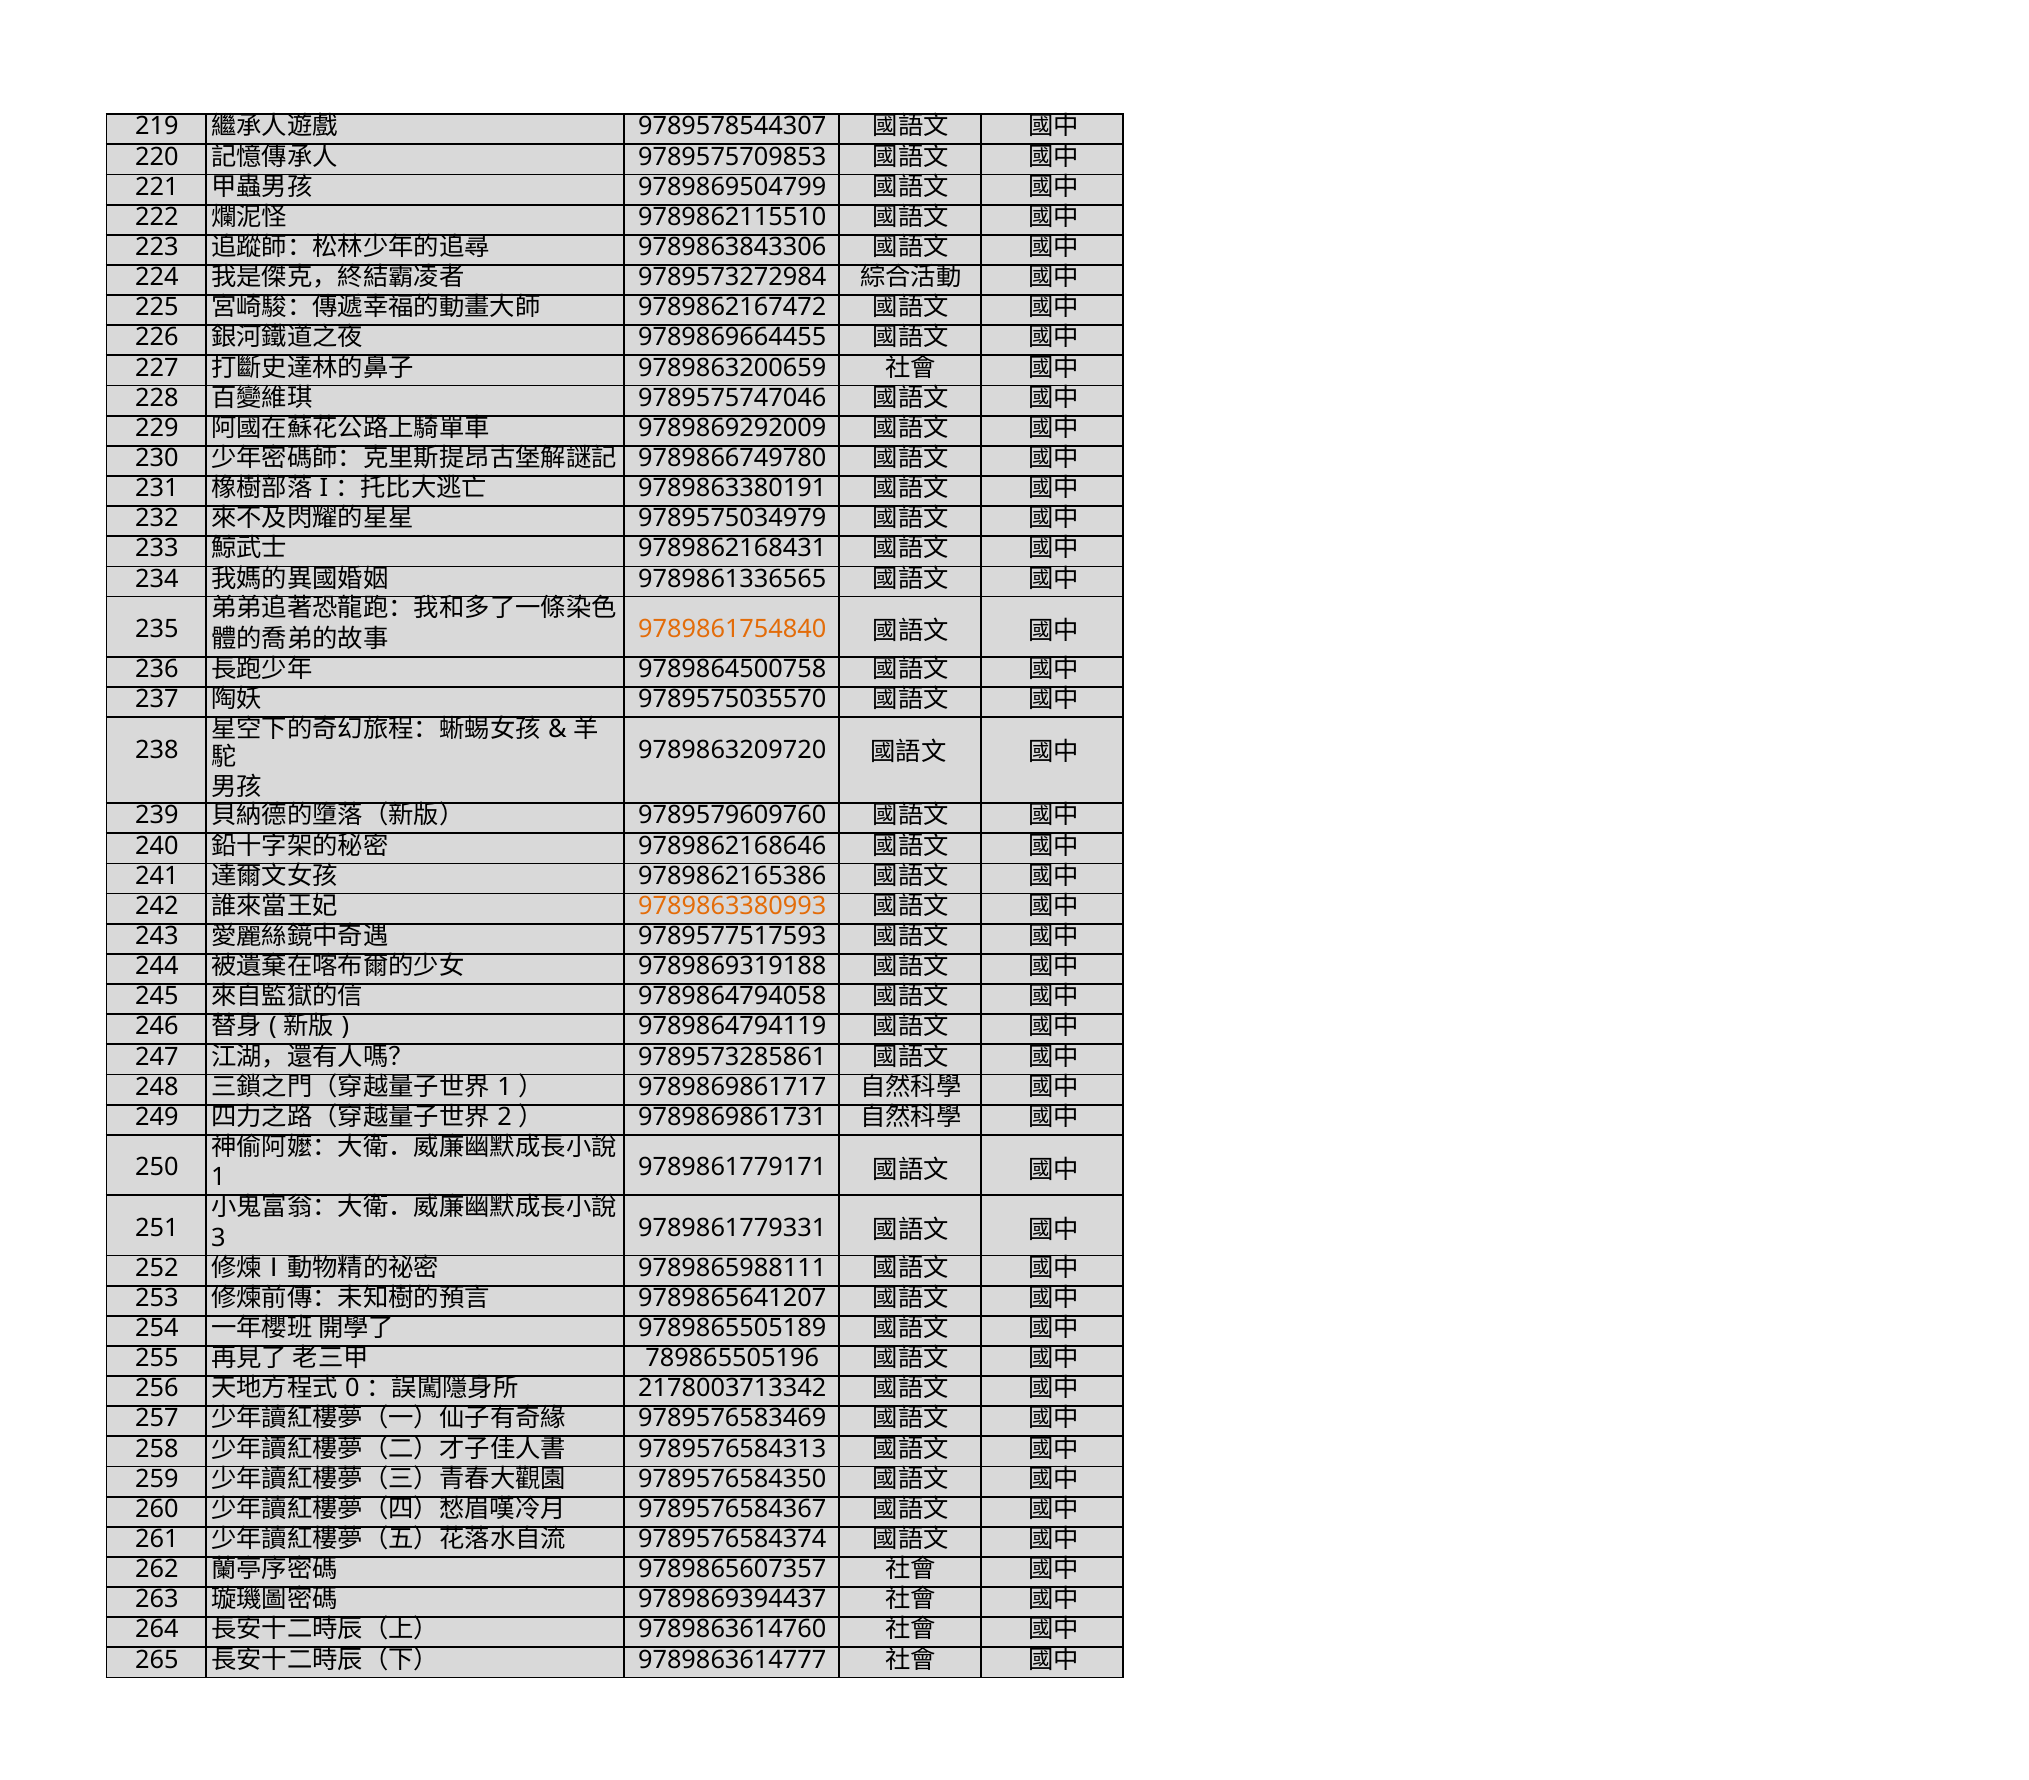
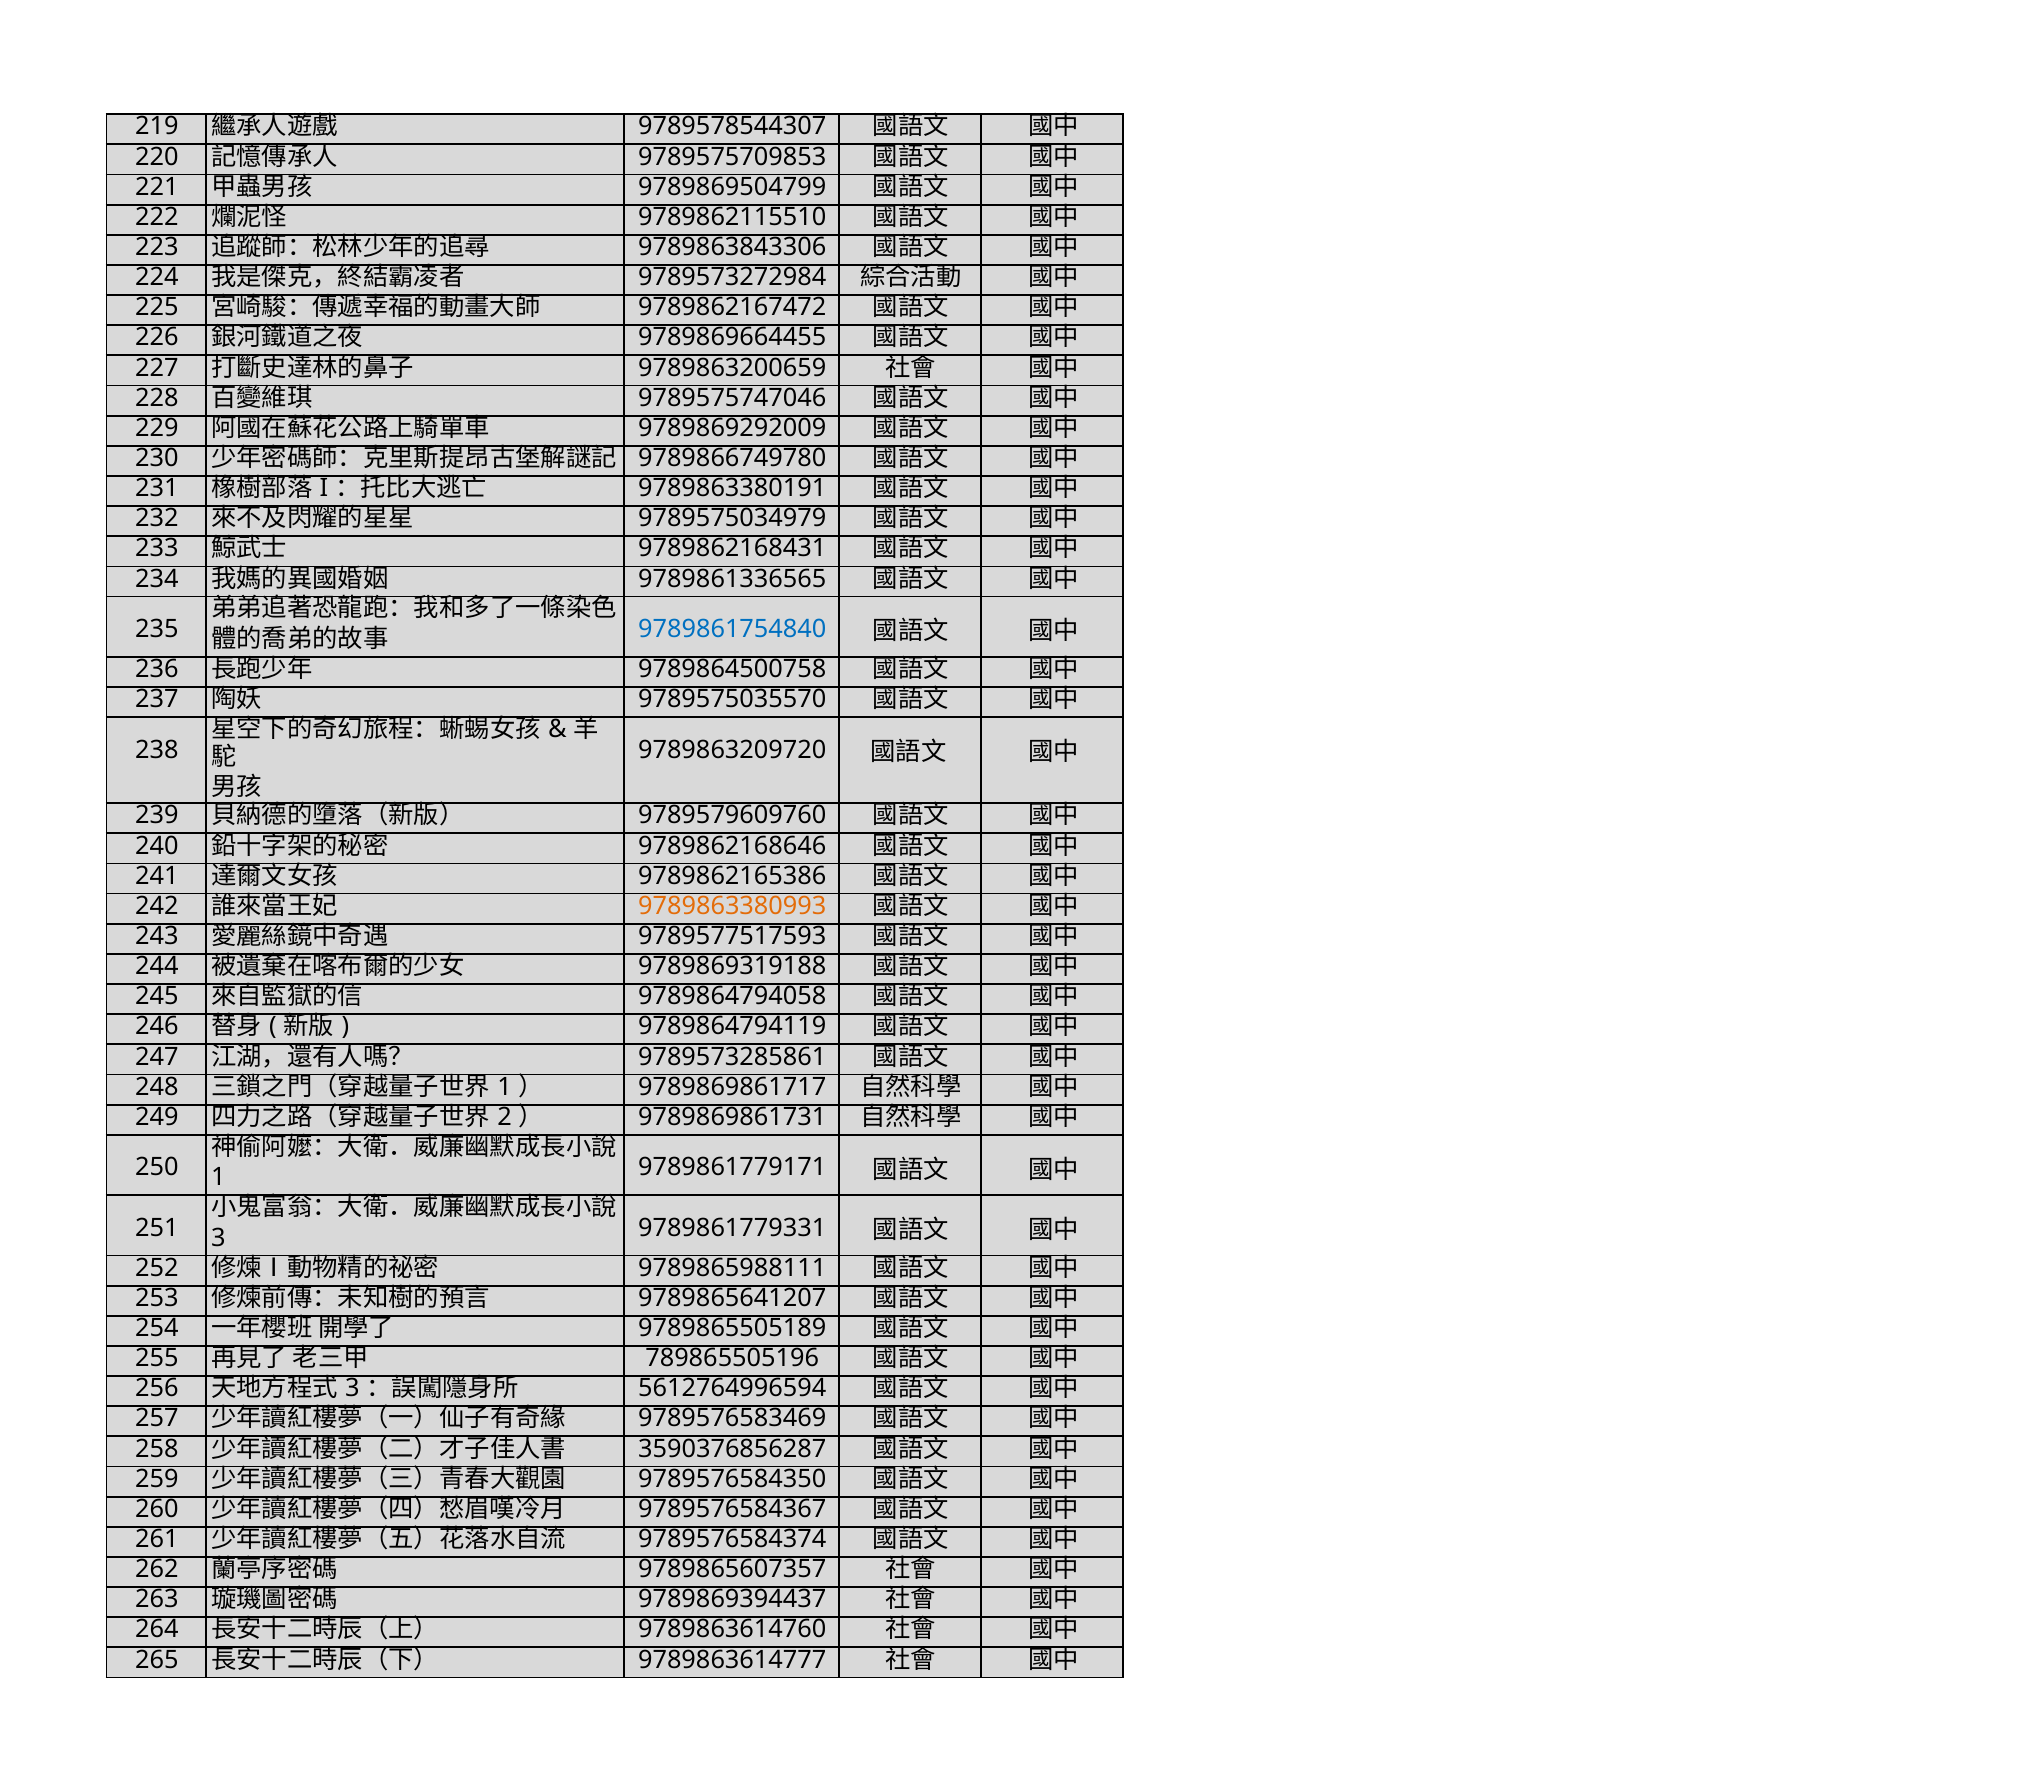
9789861754840 colour: orange -> blue
0 at (352, 1388): 0 -> 3
2178003713342: 2178003713342 -> 5612764996594
9789576584313: 9789576584313 -> 3590376856287
